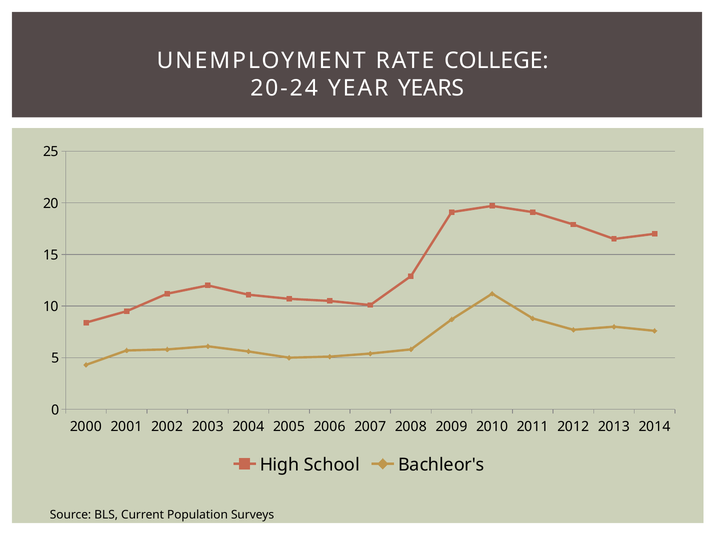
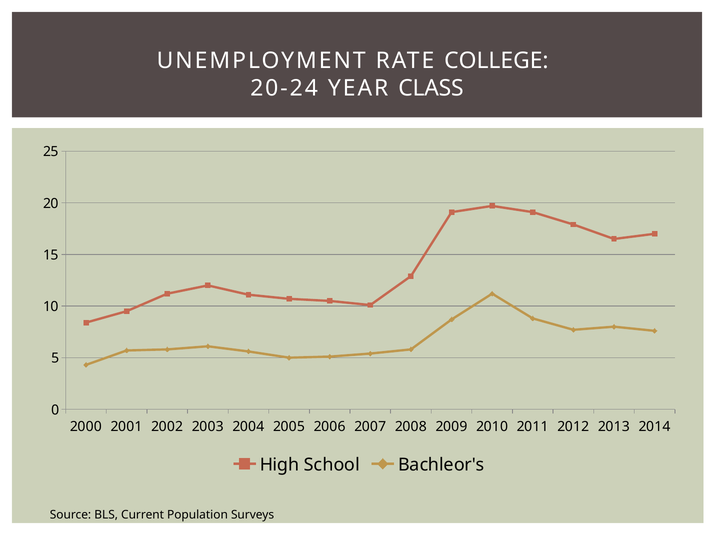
YEARS: YEARS -> CLASS
